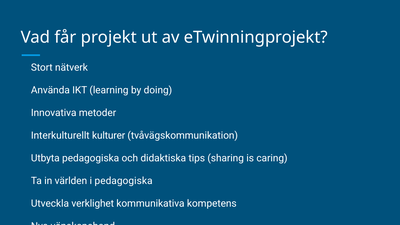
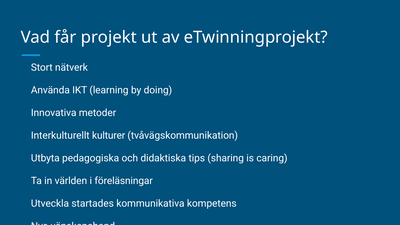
i pedagogiska: pedagogiska -> föreläsningar
verklighet: verklighet -> startades
